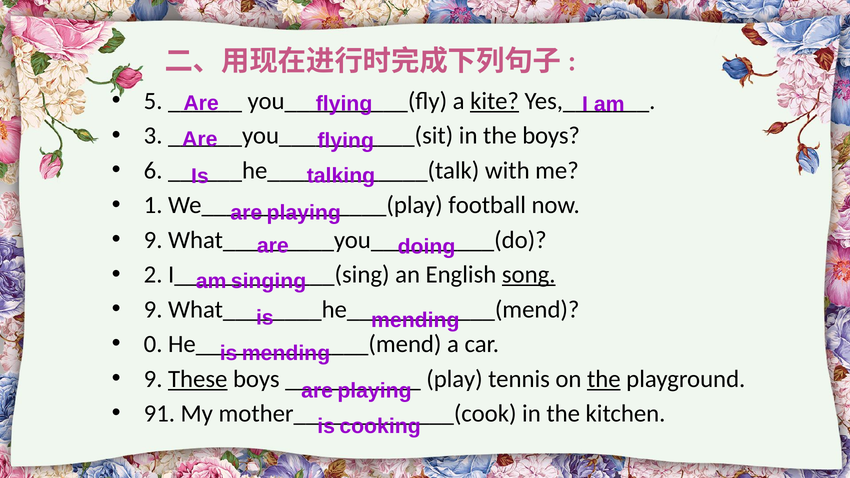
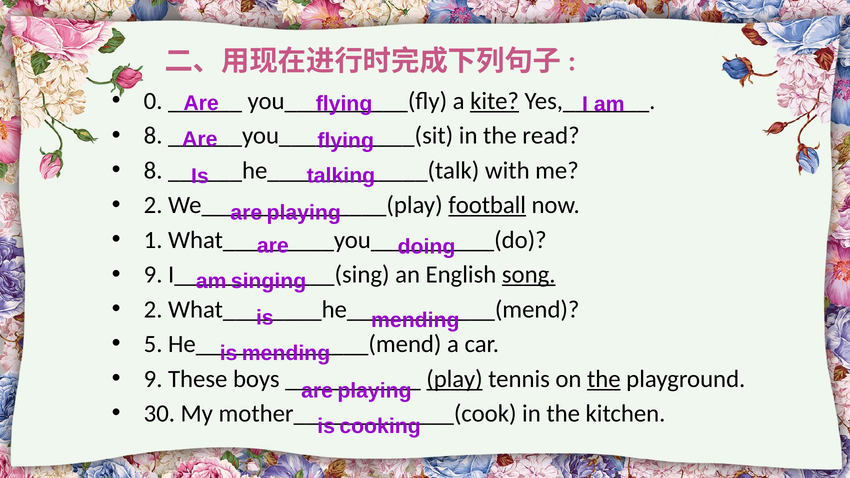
5: 5 -> 0
3 at (153, 136): 3 -> 8
the boys: boys -> read
6 at (153, 171): 6 -> 8
1 at (153, 205): 1 -> 2
football underline: none -> present
9 at (153, 240): 9 -> 1
2 at (153, 275): 2 -> 9
9 at (153, 310): 9 -> 2
0: 0 -> 5
These underline: present -> none
play underline: none -> present
91: 91 -> 30
